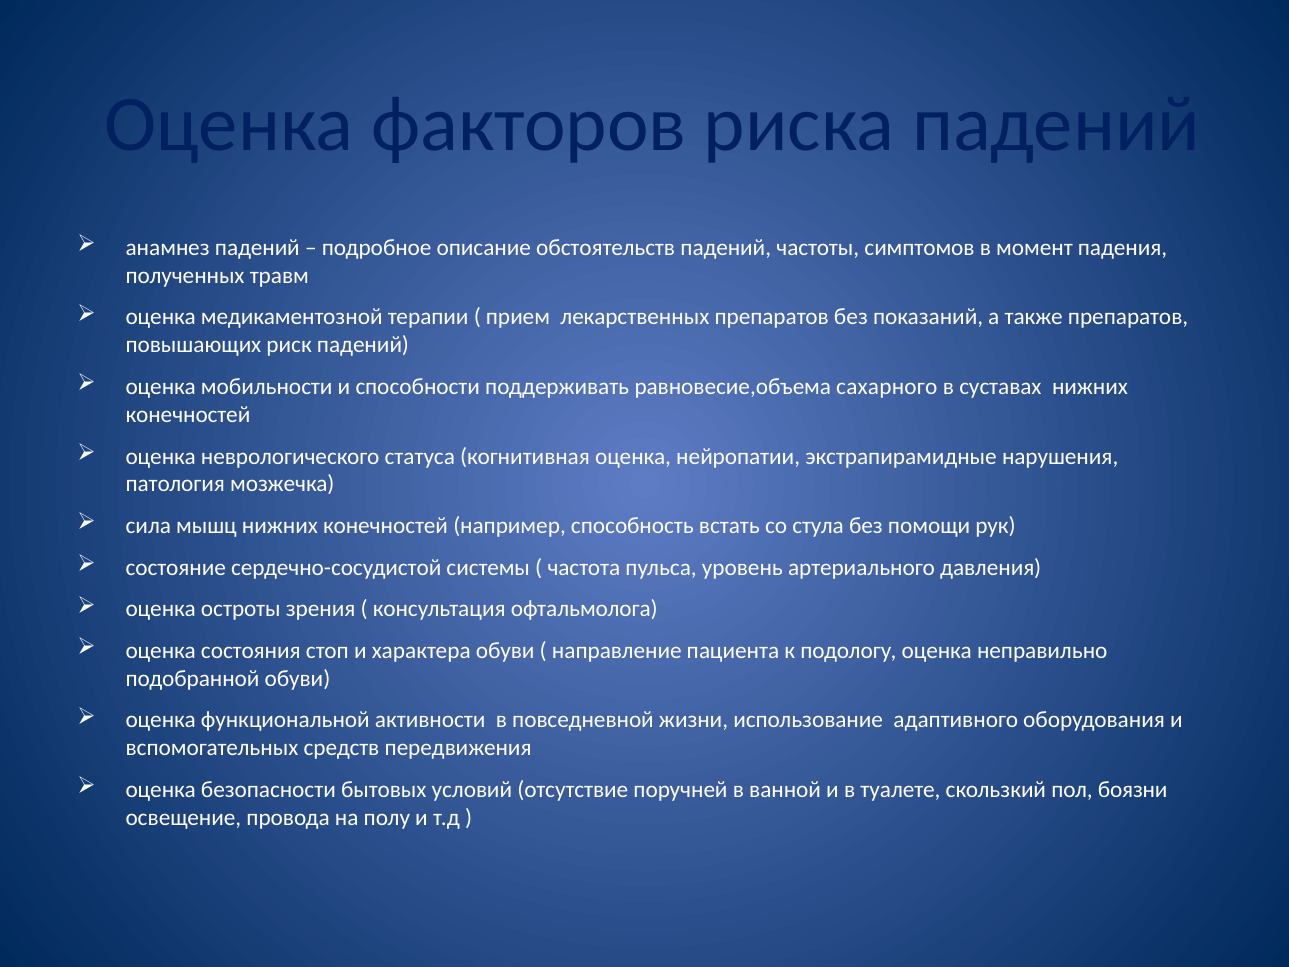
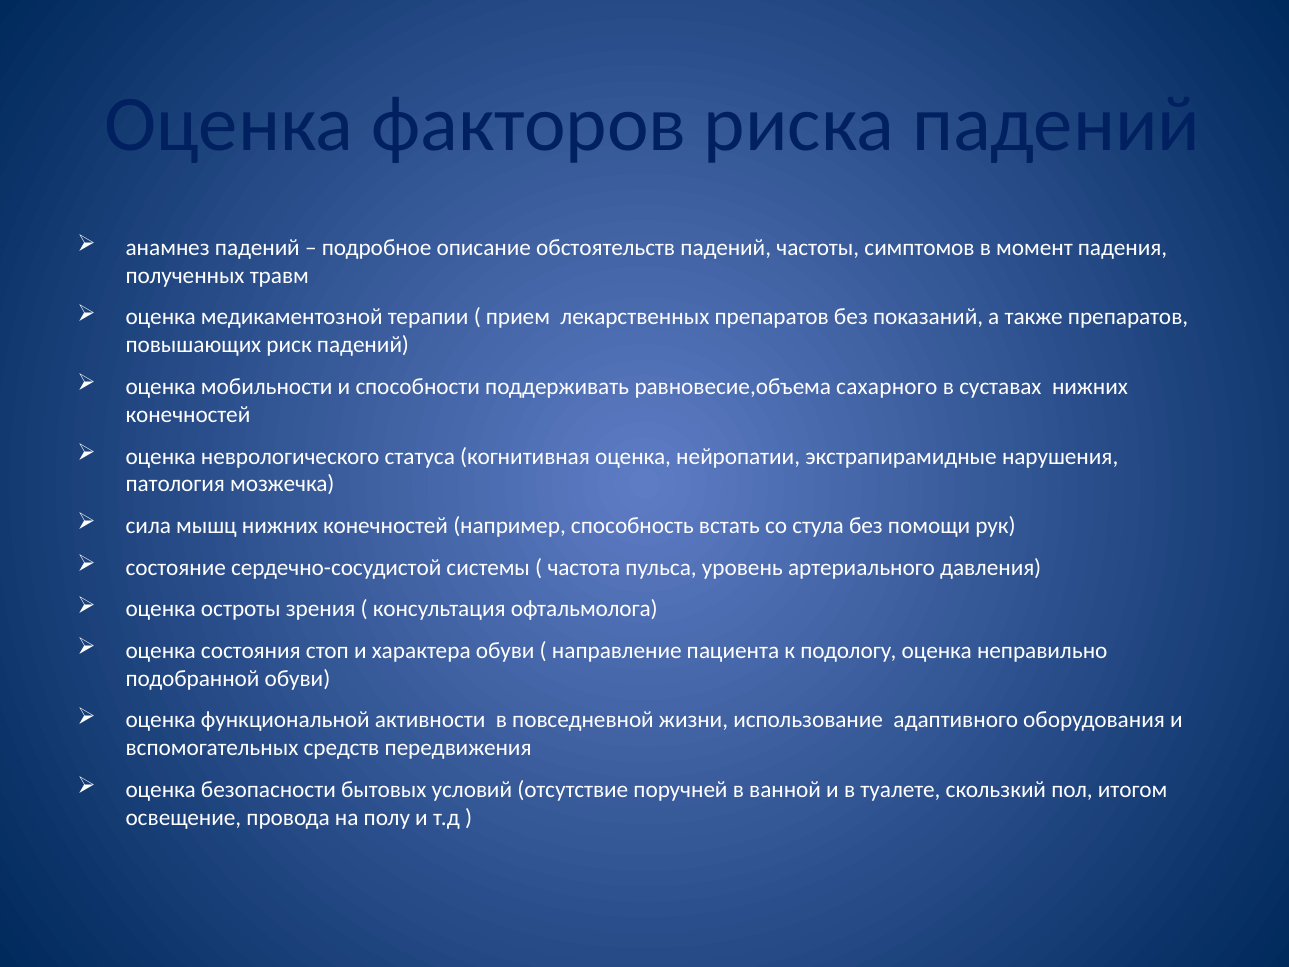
боязни: боязни -> итогом
